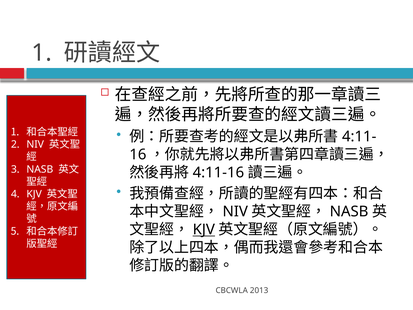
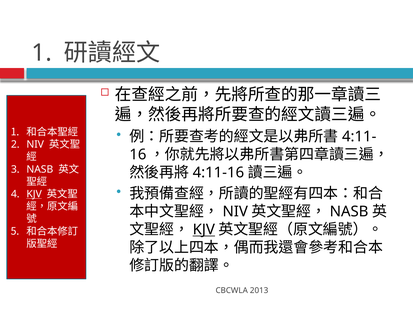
KJV at (34, 194) underline: none -> present
